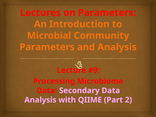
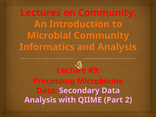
on Parameters: Parameters -> Community
Parameters at (47, 47): Parameters -> Informatics
